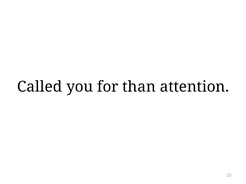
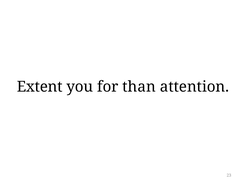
Called: Called -> Extent
